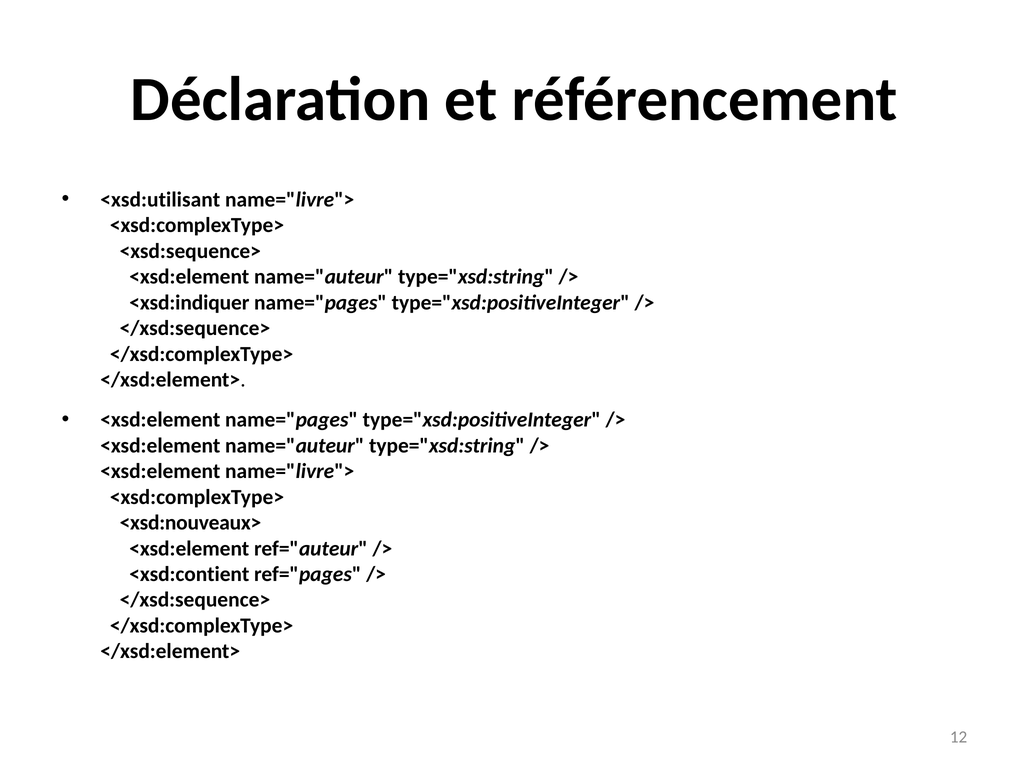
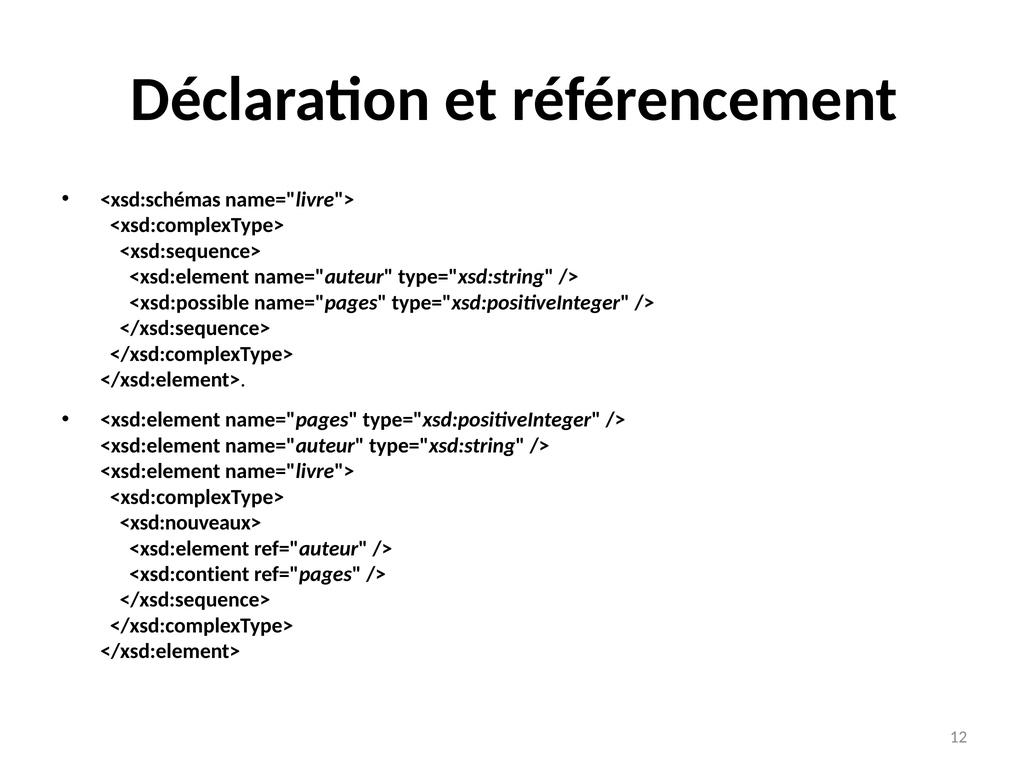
<xsd:utilisant: <xsd:utilisant -> <xsd:schémas
<xsd:indiquer: <xsd:indiquer -> <xsd:possible
